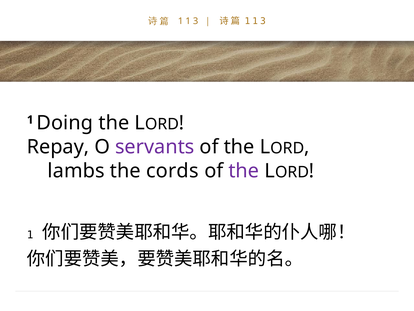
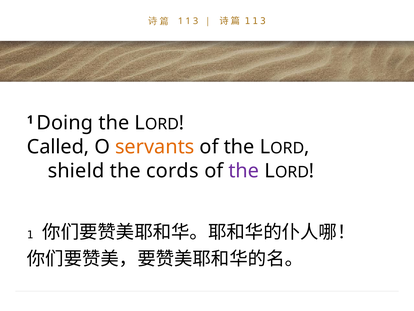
Repay: Repay -> Called
servants colour: purple -> orange
lambs: lambs -> shield
